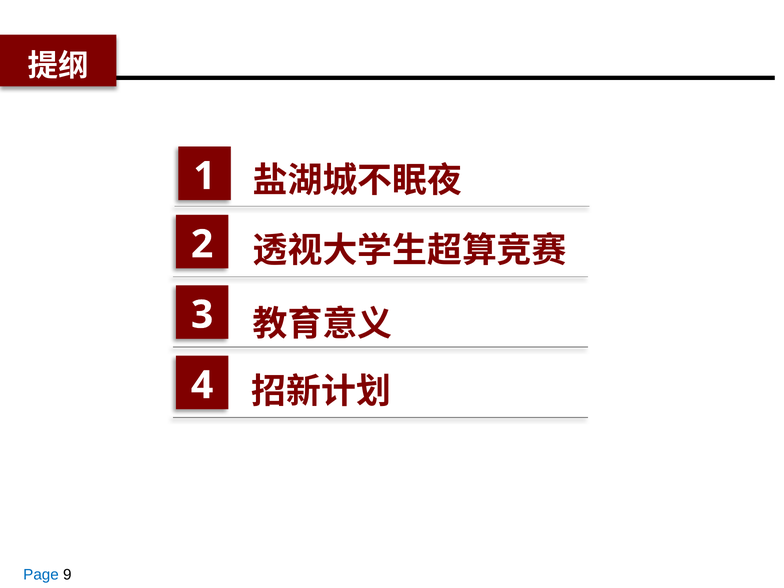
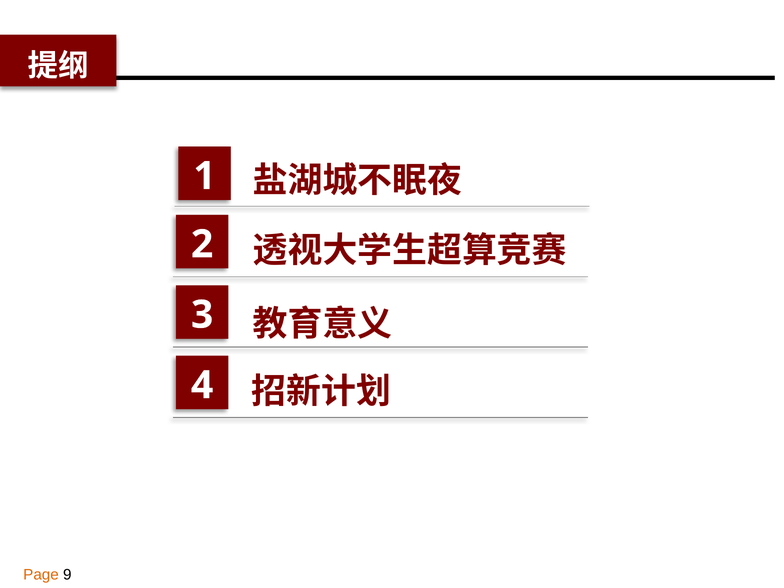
Page colour: blue -> orange
